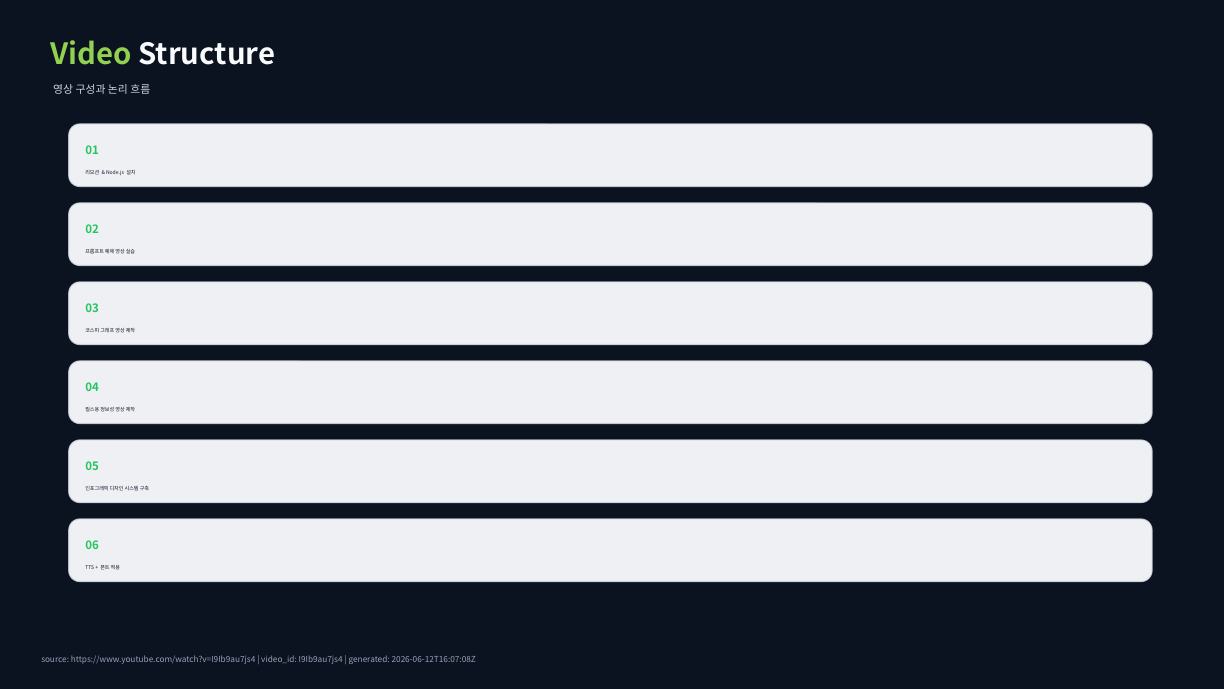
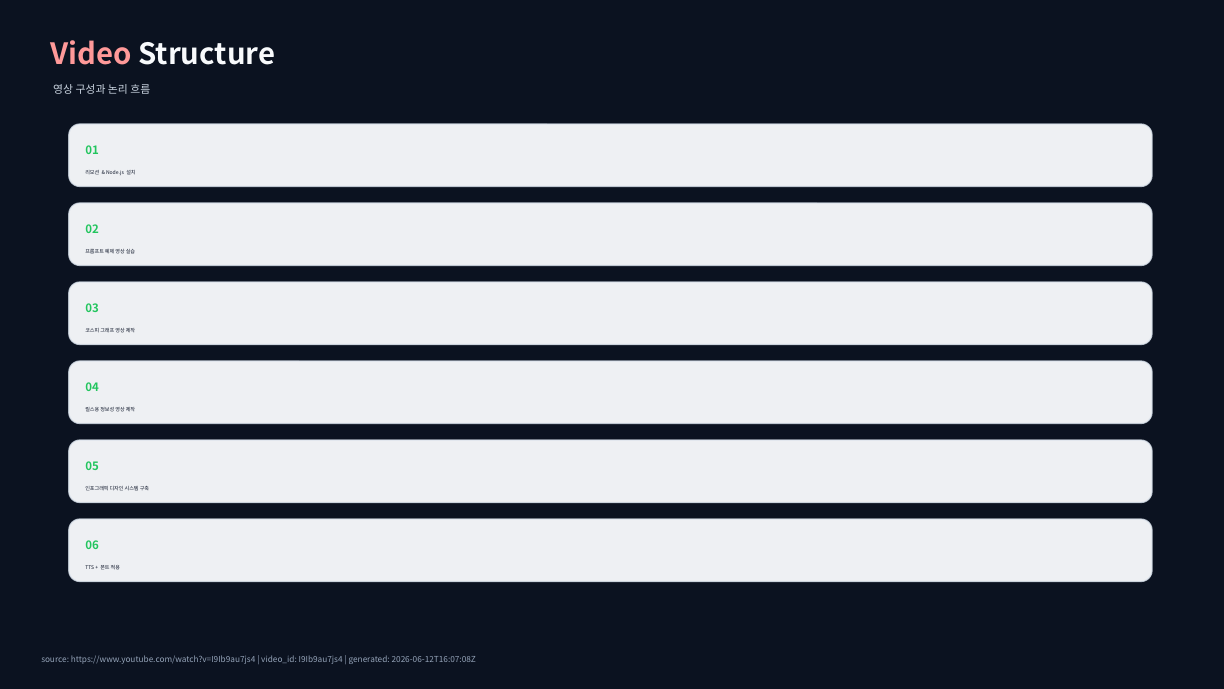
Video colour: light green -> pink
